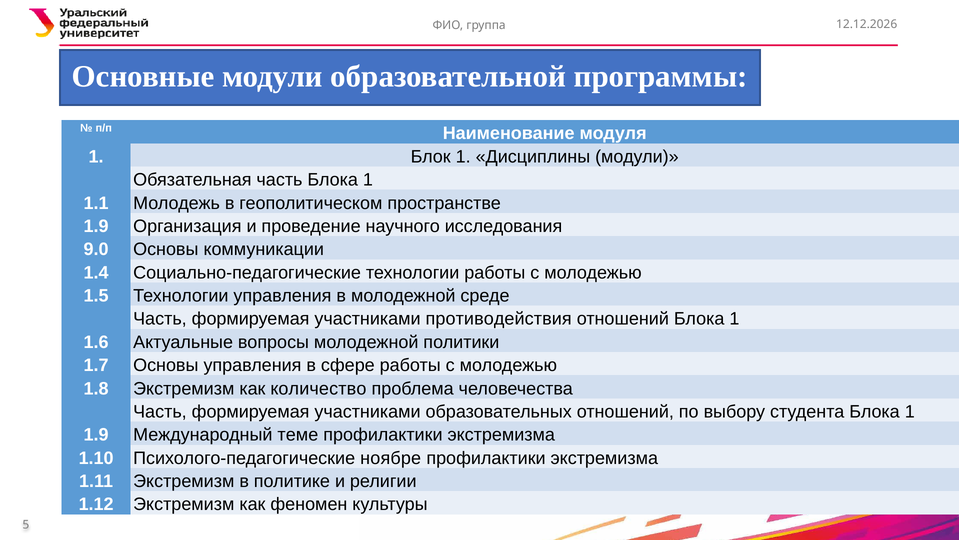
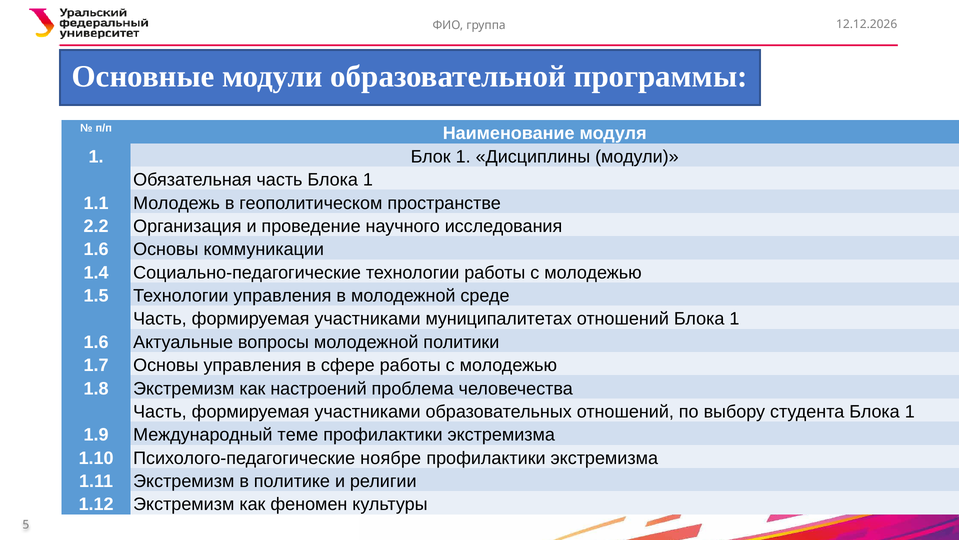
1.9 at (96, 226): 1.9 -> 2.2
9.0 at (96, 249): 9.0 -> 1.6
противодействия: противодействия -> муниципалитетах
количество: количество -> настроений
